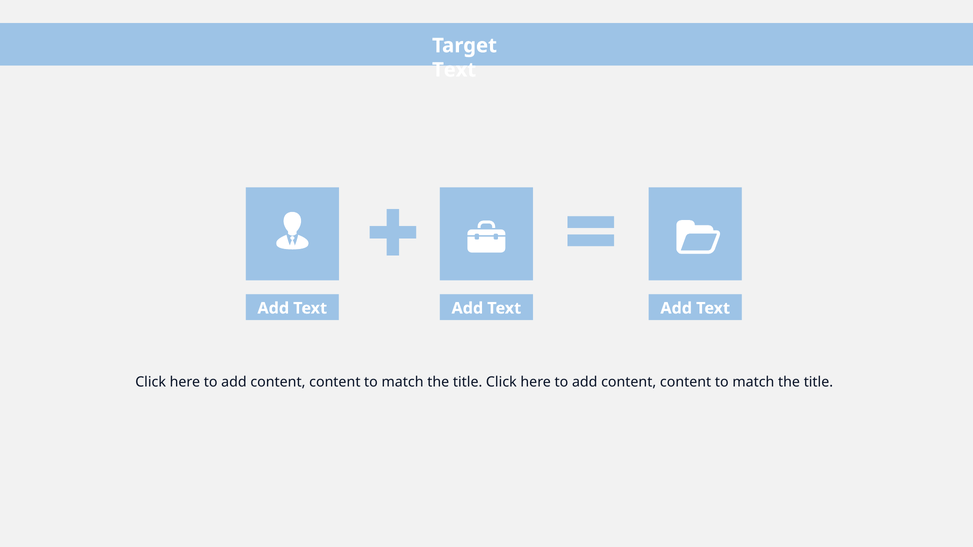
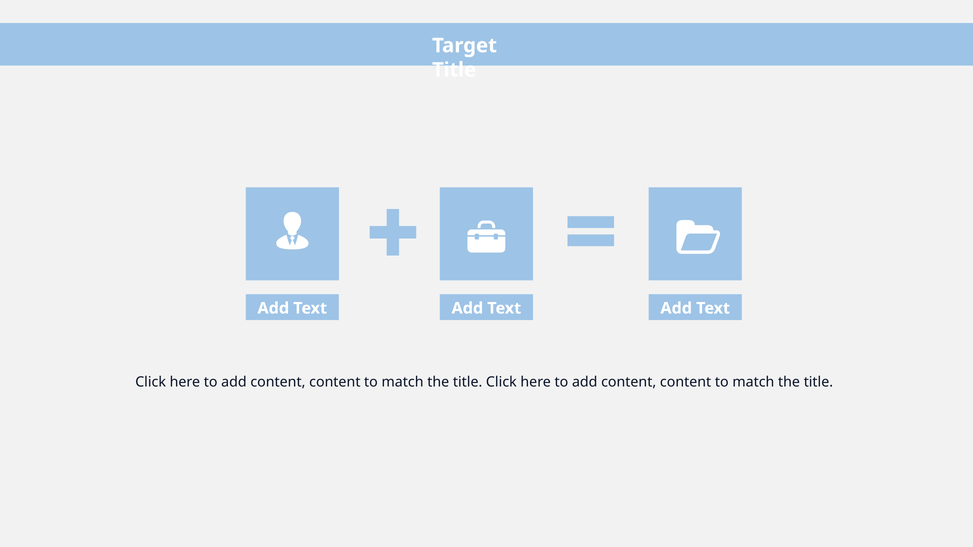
Text at (454, 70): Text -> Title
